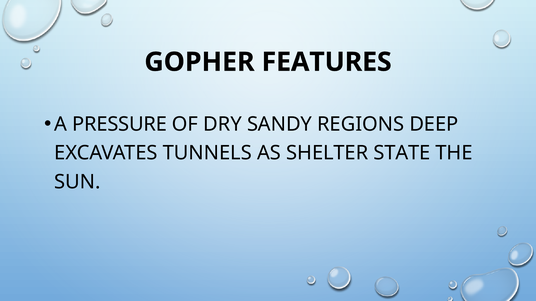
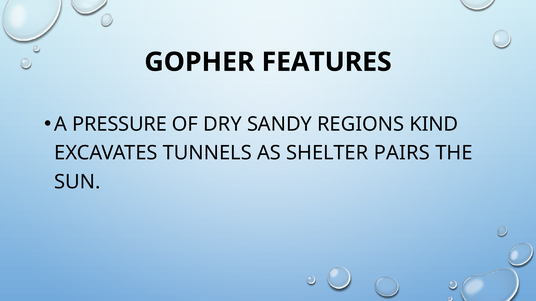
DEEP: DEEP -> KIND
STATE: STATE -> PAIRS
